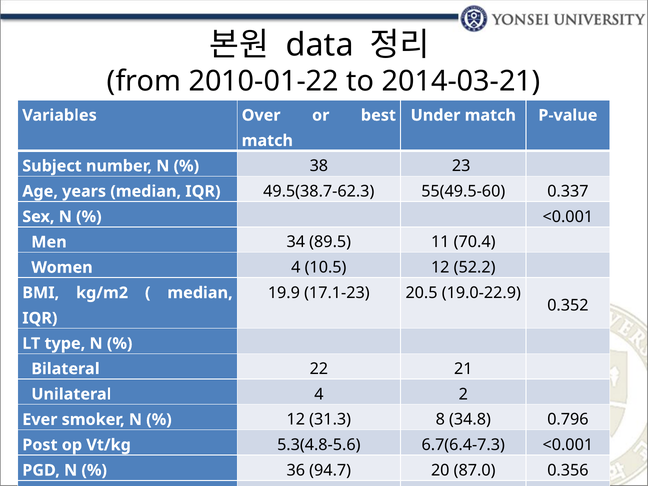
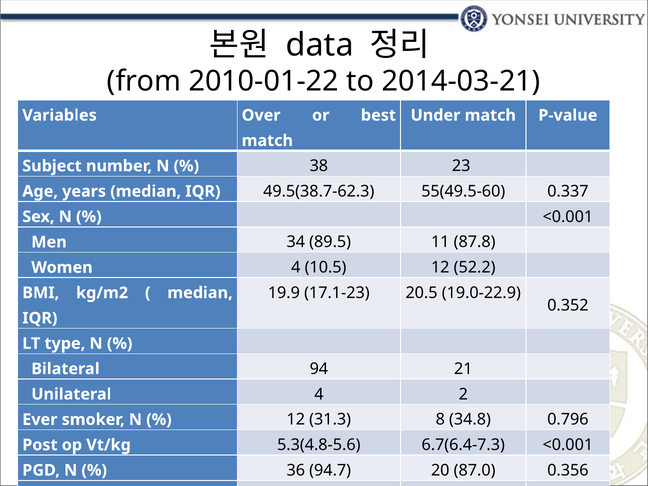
70.4: 70.4 -> 87.8
22: 22 -> 94
